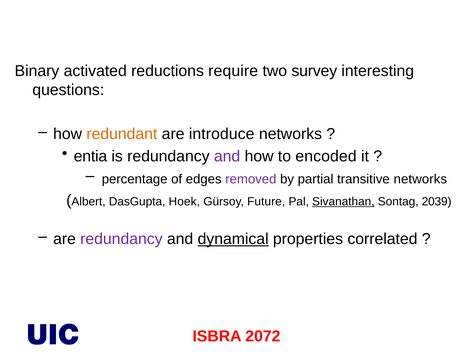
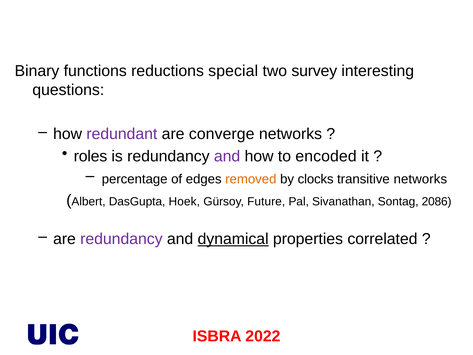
activated: activated -> functions
require: require -> special
redundant colour: orange -> purple
introduce: introduce -> converge
entia: entia -> roles
removed colour: purple -> orange
partial: partial -> clocks
Sivanathan underline: present -> none
2039: 2039 -> 2086
2072: 2072 -> 2022
